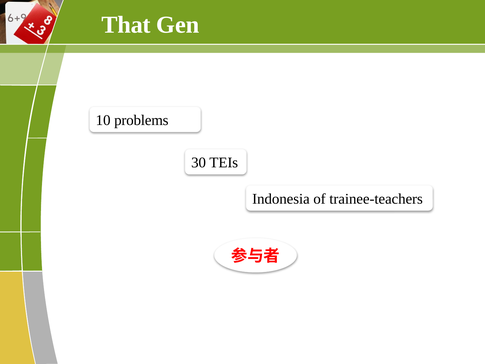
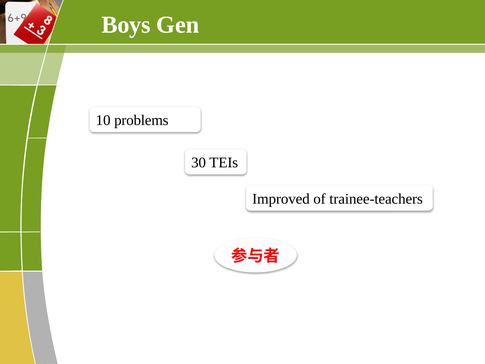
That: That -> Boys
Indonesia: Indonesia -> Improved
